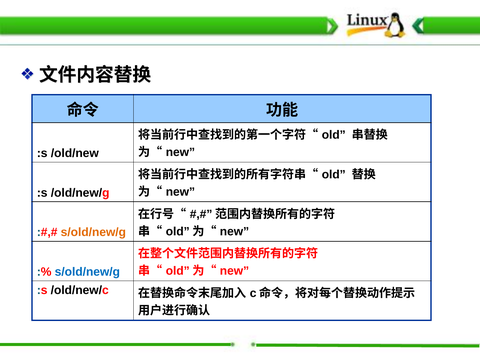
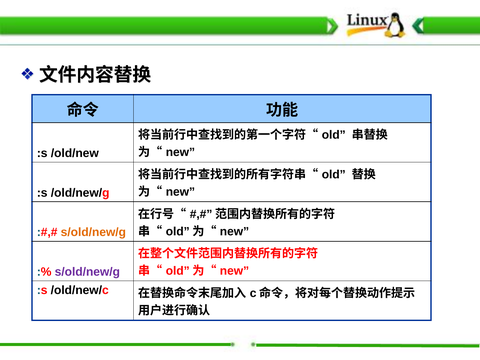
s/old/new/g at (87, 272) colour: blue -> purple
